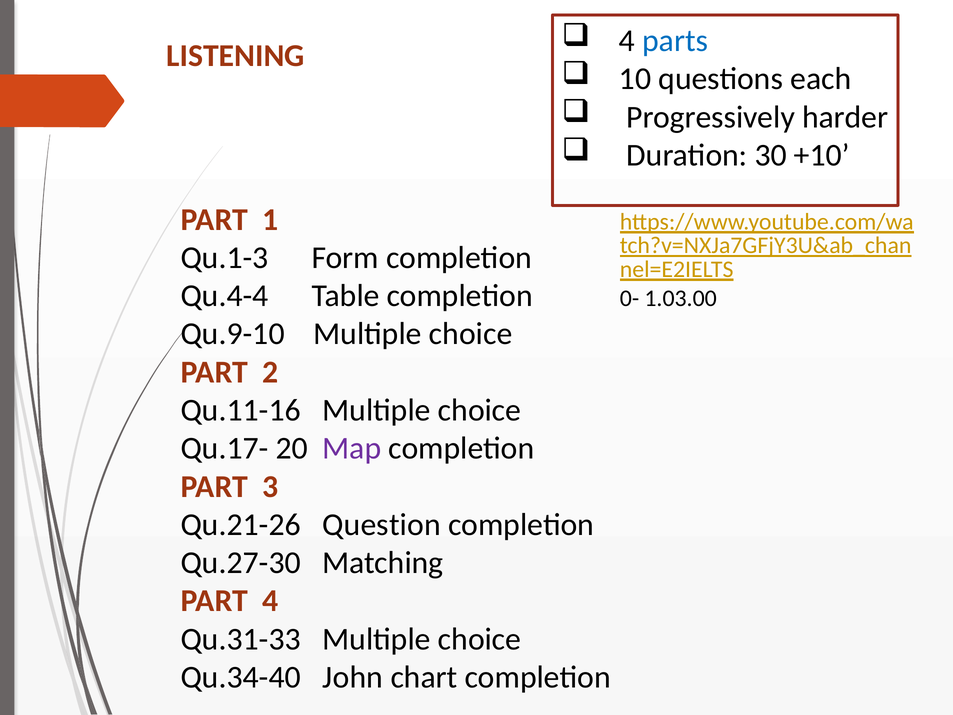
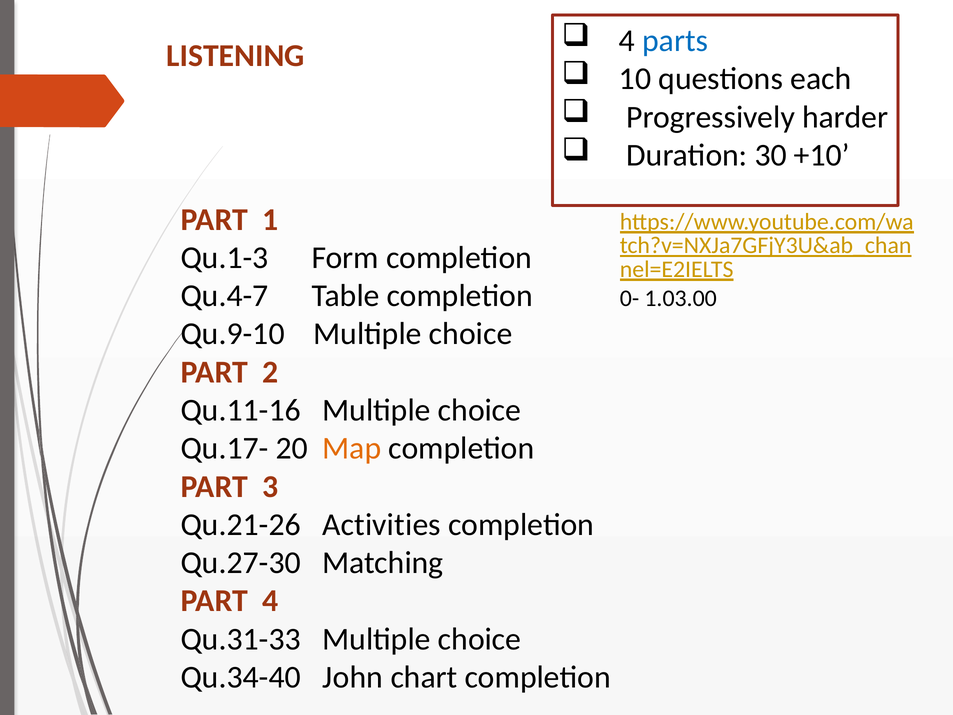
Qu.4-4: Qu.4-4 -> Qu.4-7
Map colour: purple -> orange
Question: Question -> Activities
